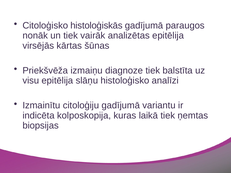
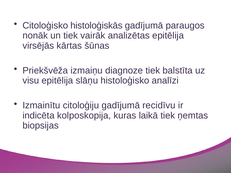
variantu: variantu -> recidīvu
